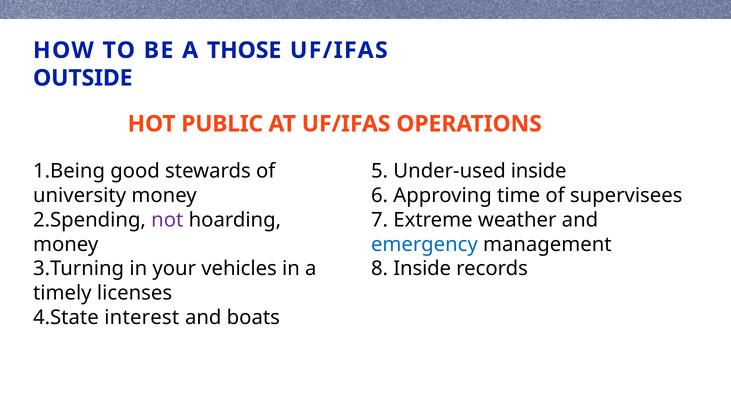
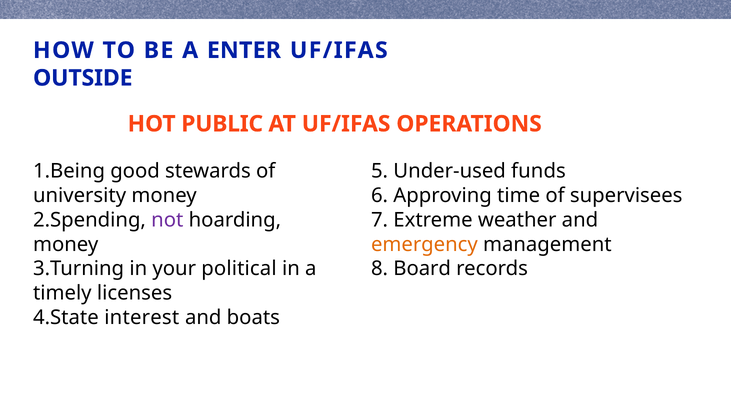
THOSE: THOSE -> ENTER
Under-used inside: inside -> funds
emergency colour: blue -> orange
vehicles: vehicles -> political
8 Inside: Inside -> Board
